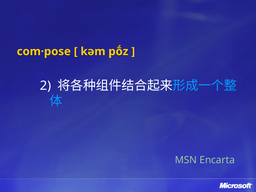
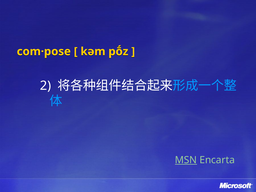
MSN underline: none -> present
